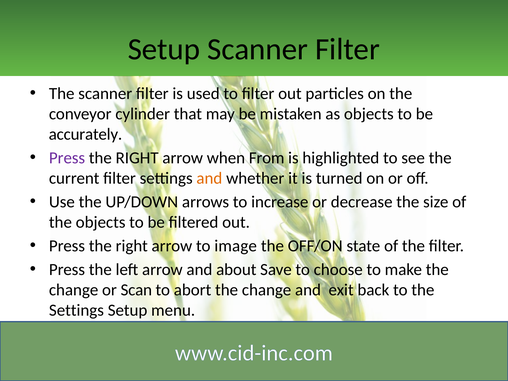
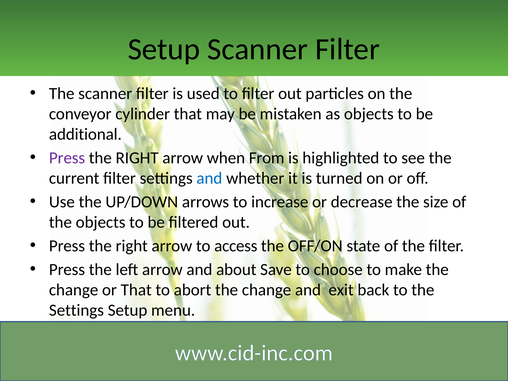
accurately: accurately -> additional
and at (209, 178) colour: orange -> blue
image: image -> access
or Scan: Scan -> That
